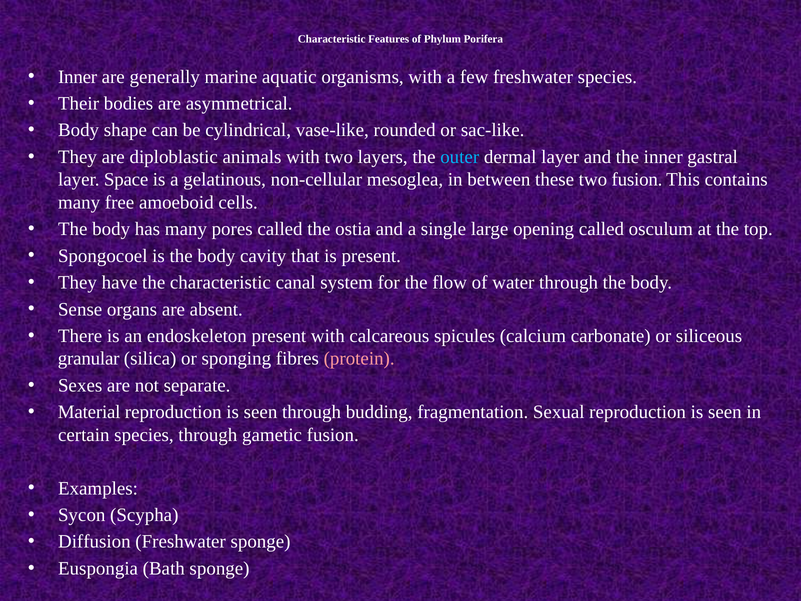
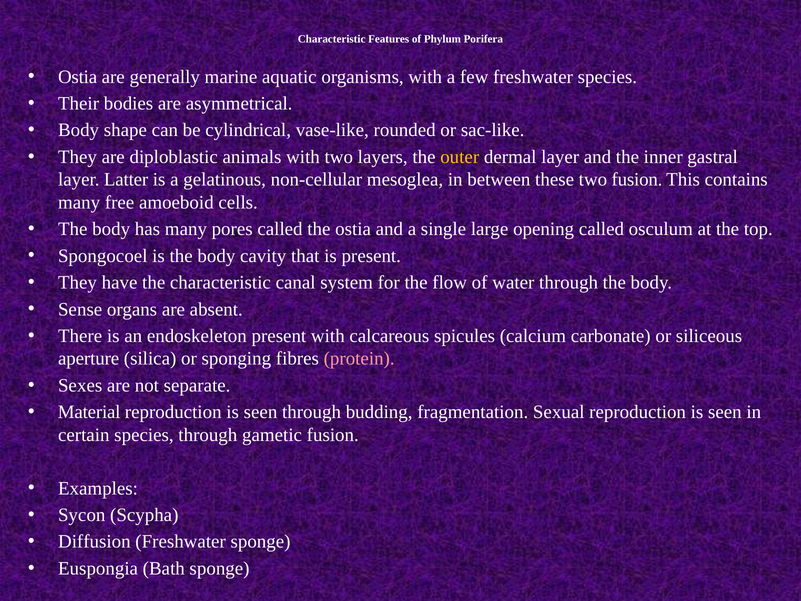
Inner at (78, 77): Inner -> Ostia
outer colour: light blue -> yellow
Space: Space -> Latter
granular: granular -> aperture
